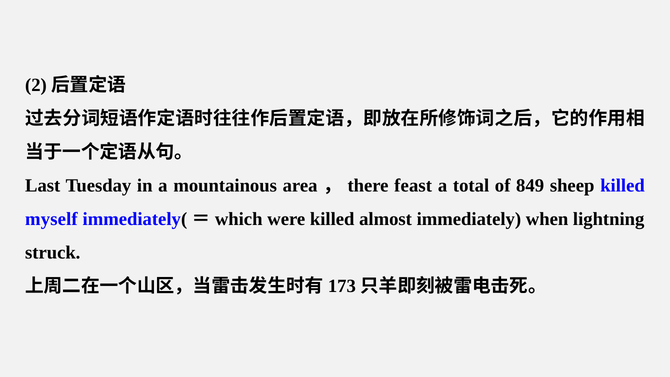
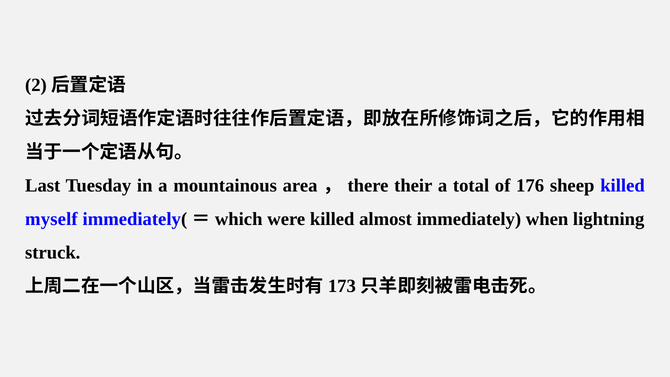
feast: feast -> their
849: 849 -> 176
